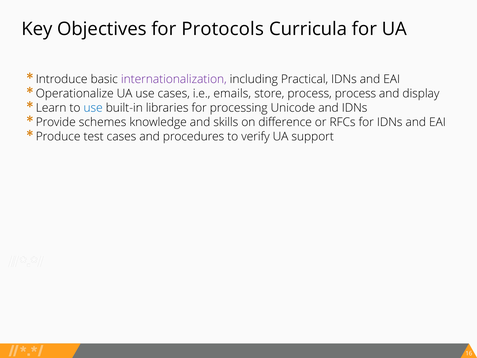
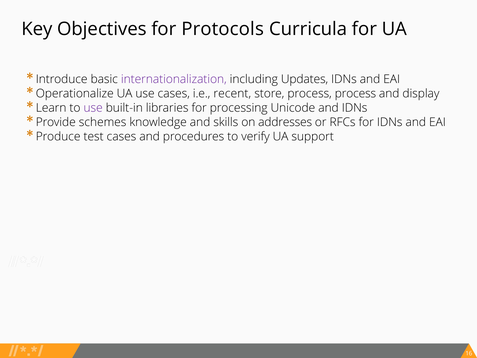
Practical: Practical -> Updates
emails: emails -> recent
use at (93, 108) colour: blue -> purple
difference: difference -> addresses
